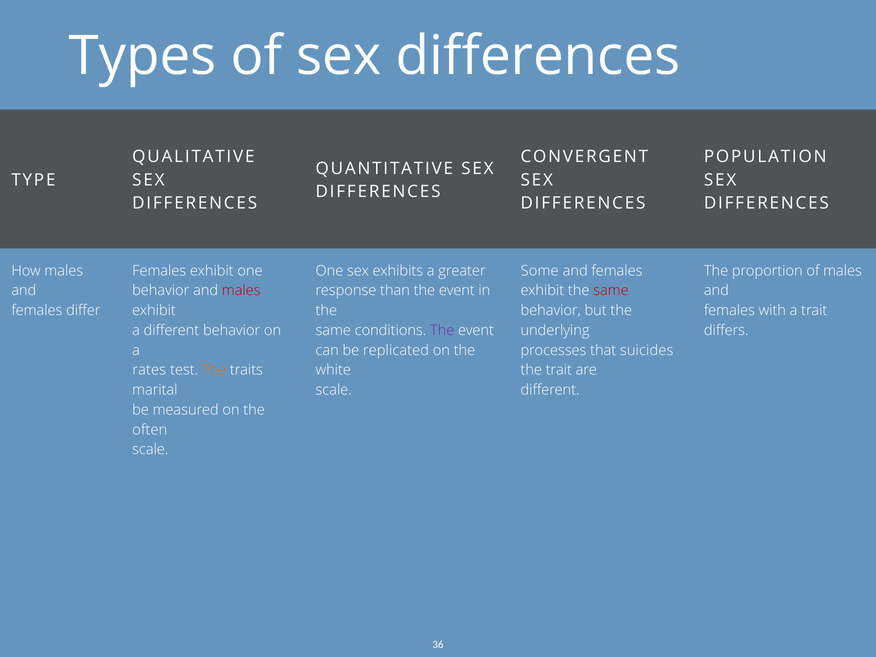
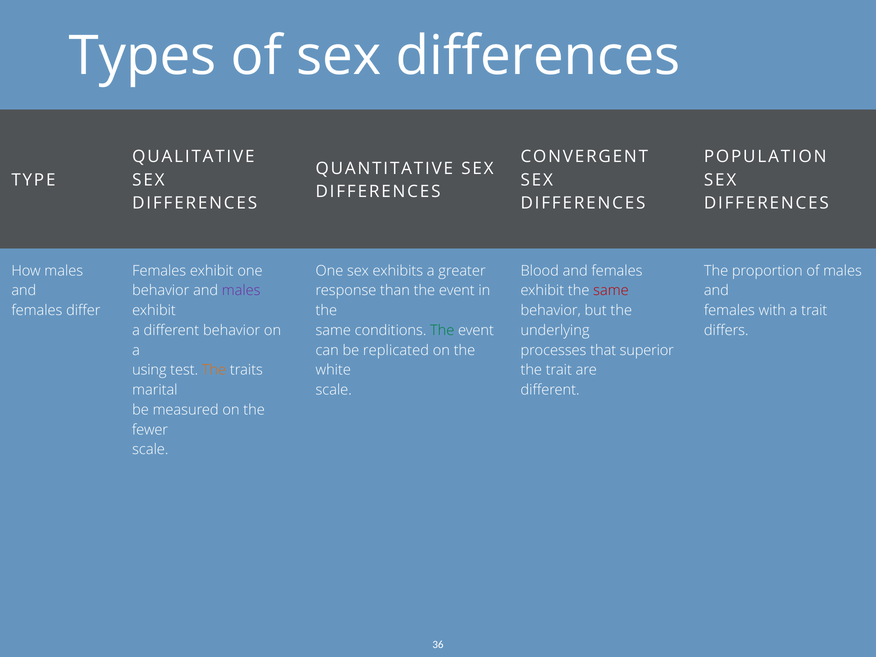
Some: Some -> Blood
males at (241, 291) colour: red -> purple
The at (442, 330) colour: purple -> green
suicides: suicides -> superior
rates: rates -> using
often: often -> fewer
